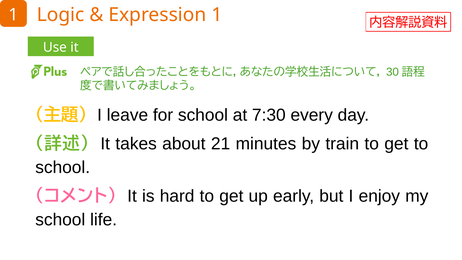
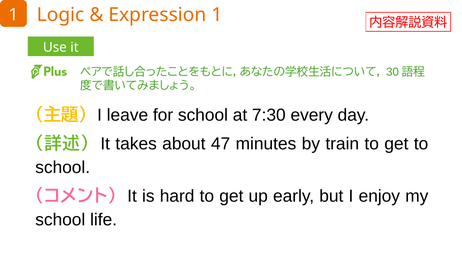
21: 21 -> 47
